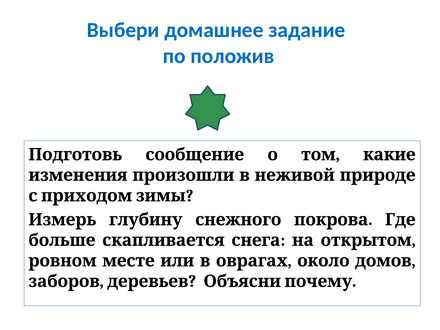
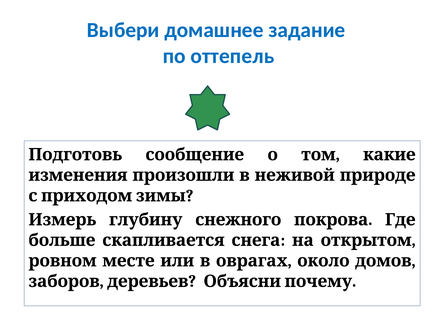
положив: положив -> оттепель
